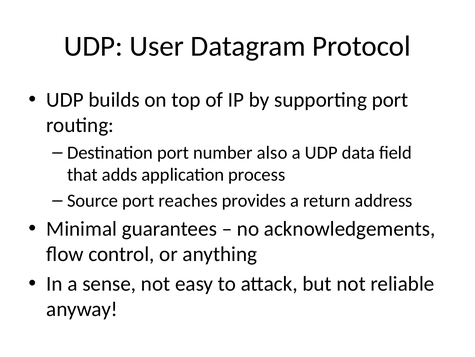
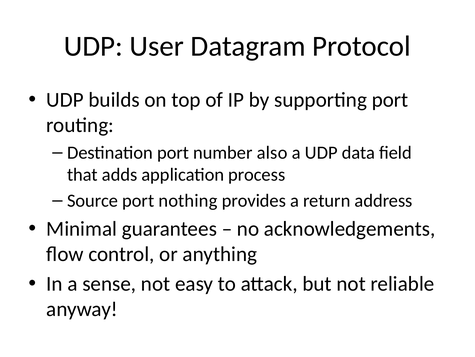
reaches: reaches -> nothing
